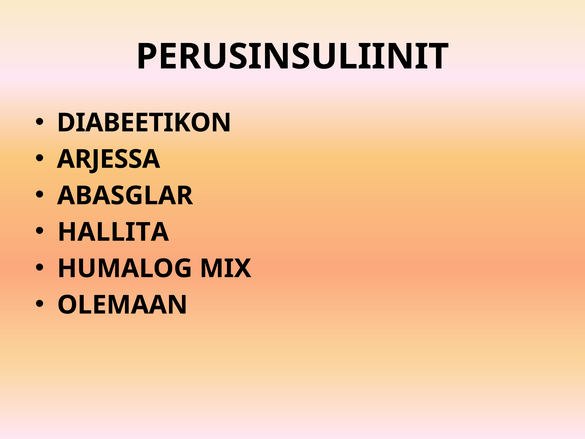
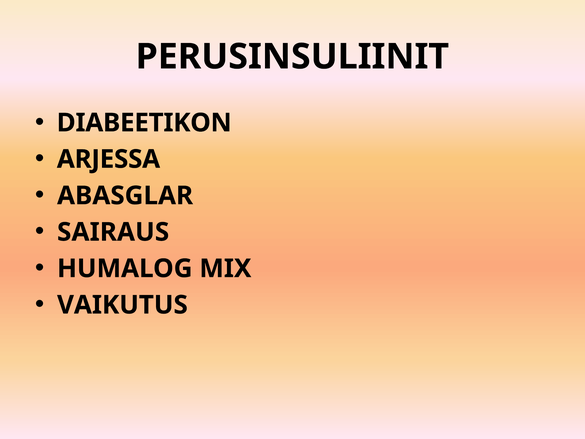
HALLITA: HALLITA -> SAIRAUS
OLEMAAN: OLEMAAN -> VAIKUTUS
